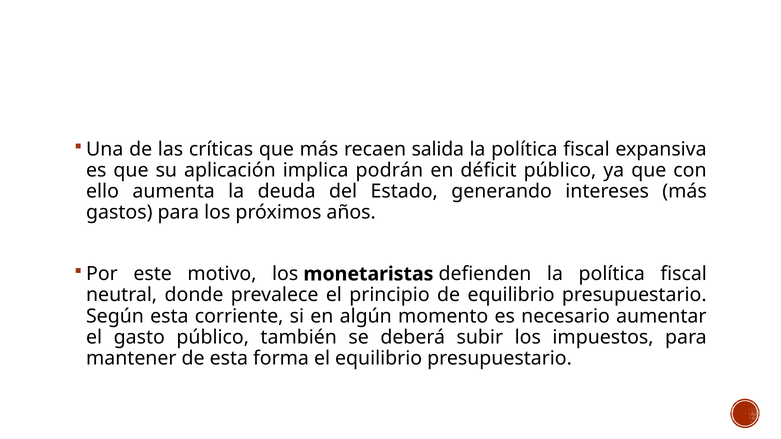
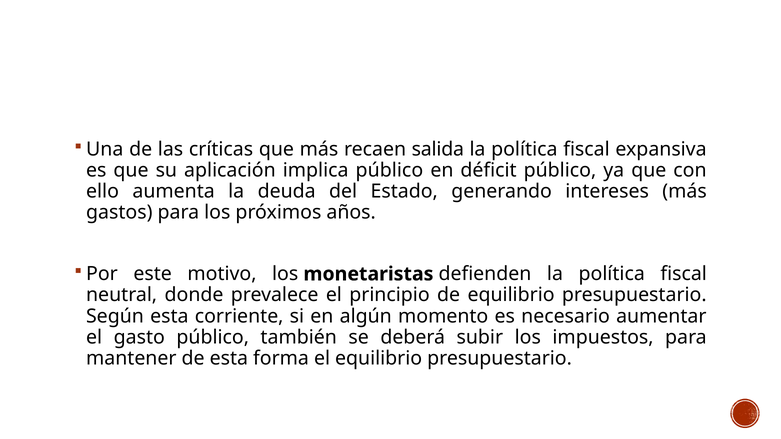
implica podrán: podrán -> público
